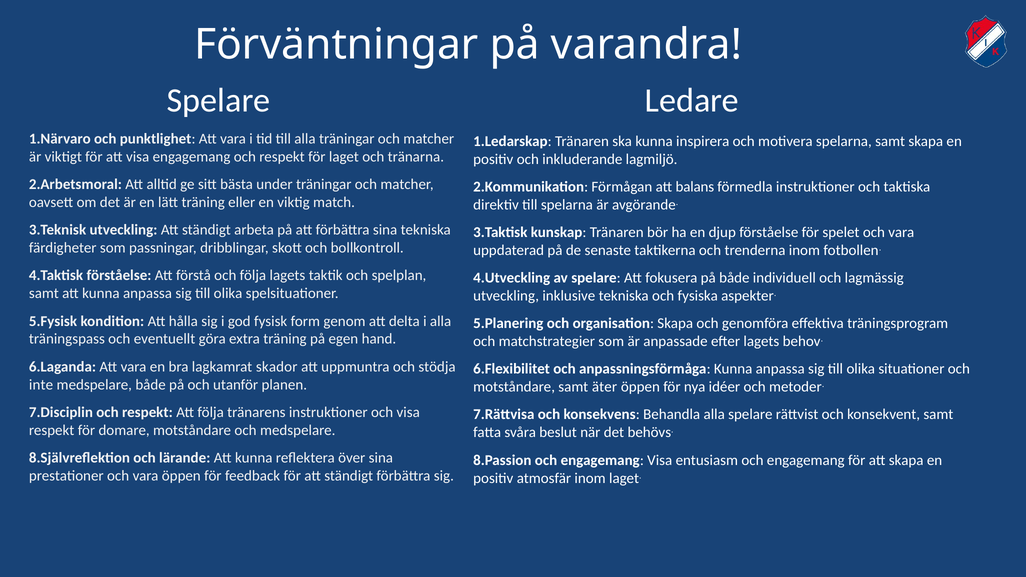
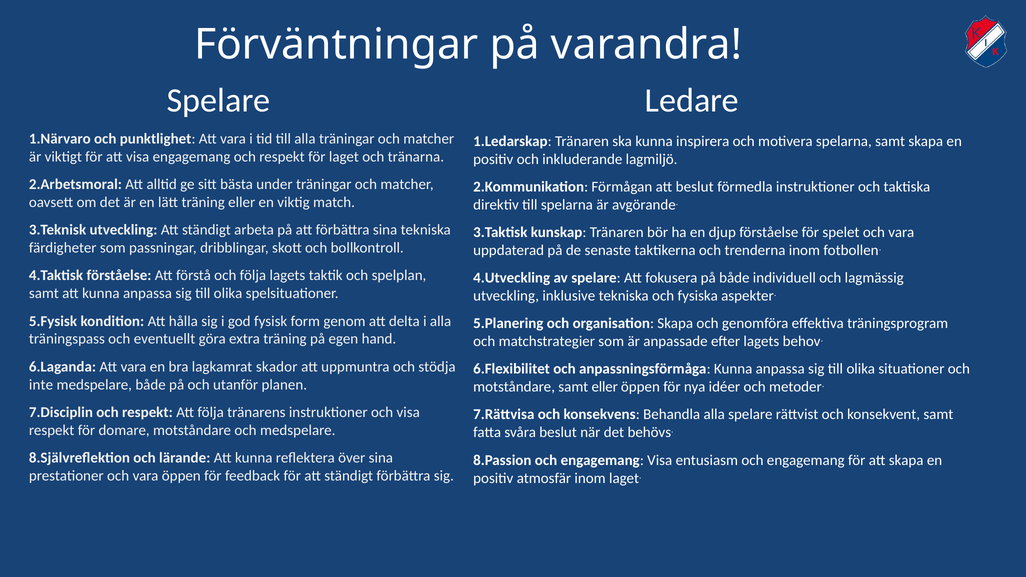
att balans: balans -> beslut
samt äter: äter -> eller
